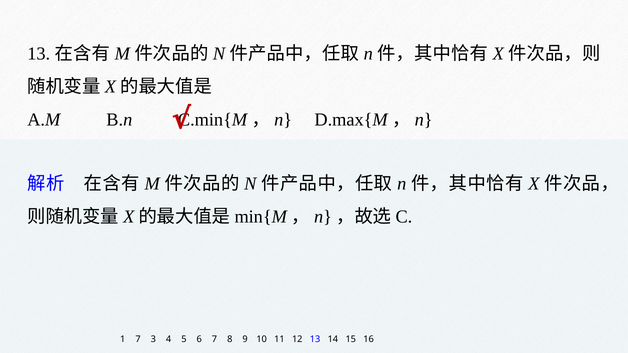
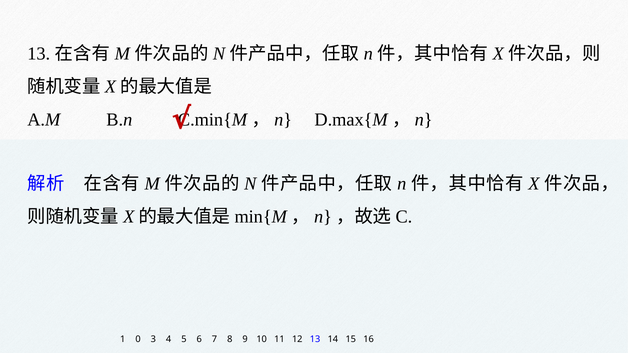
1 7: 7 -> 0
